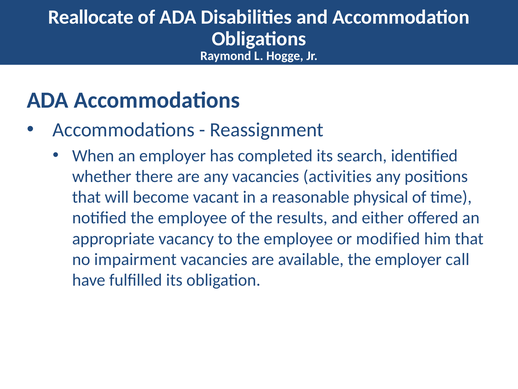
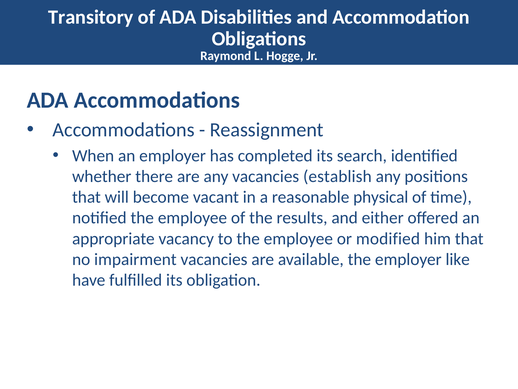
Reallocate: Reallocate -> Transitory
activities: activities -> establish
call: call -> like
